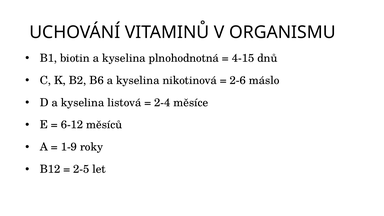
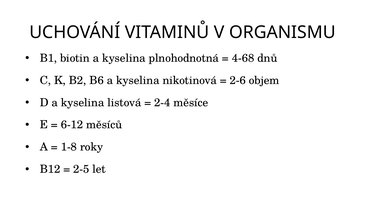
4-15: 4-15 -> 4-68
máslo: máslo -> objem
1-9: 1-9 -> 1-8
